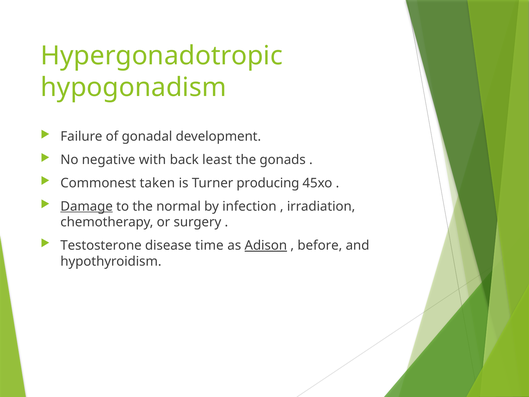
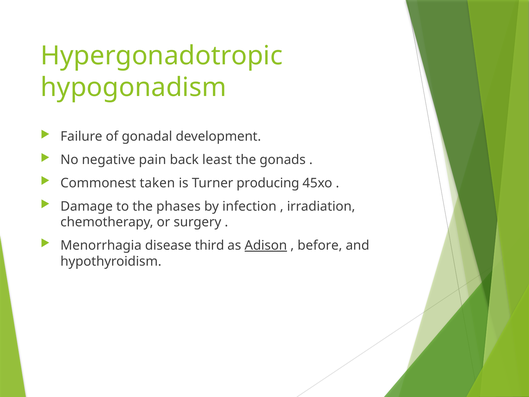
with: with -> pain
Damage underline: present -> none
normal: normal -> phases
Testosterone: Testosterone -> Menorrhagia
time: time -> third
